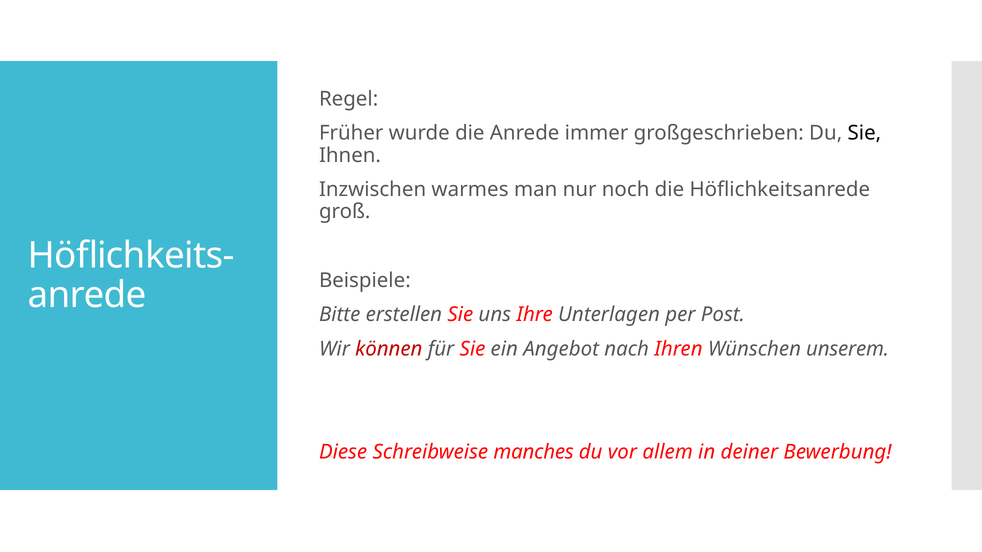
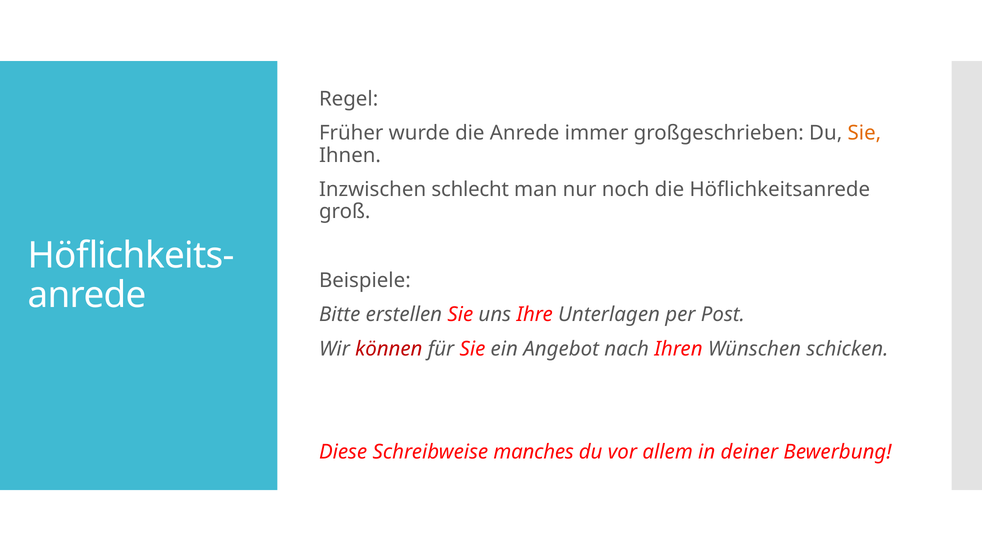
Sie at (864, 133) colour: black -> orange
warmes: warmes -> schlecht
unserem: unserem -> schicken
